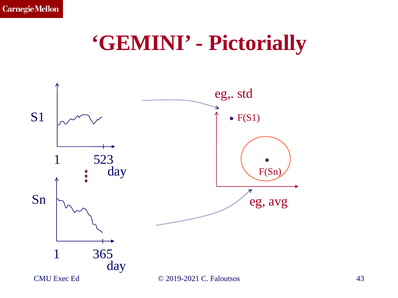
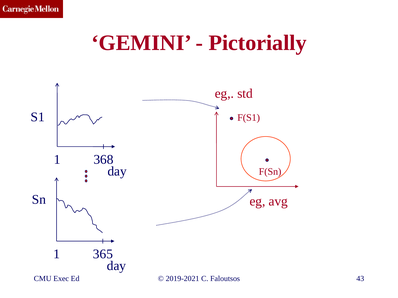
523: 523 -> 368
